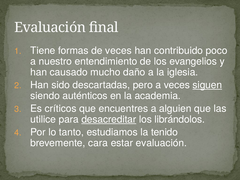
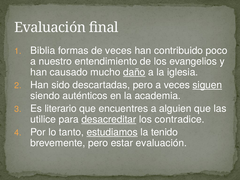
Tiene: Tiene -> Biblia
daño underline: none -> present
críticos: críticos -> literario
librándolos: librándolos -> contradice
estudiamos underline: none -> present
brevemente cara: cara -> pero
